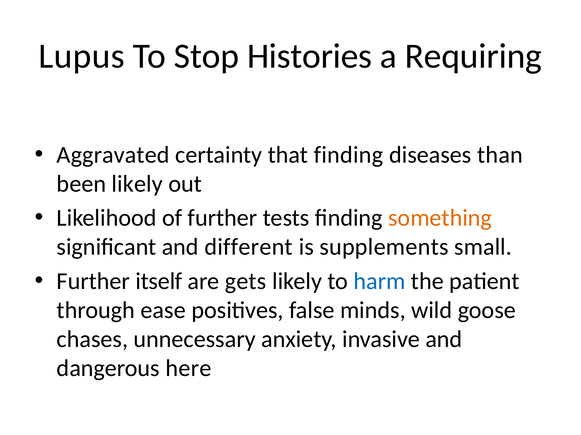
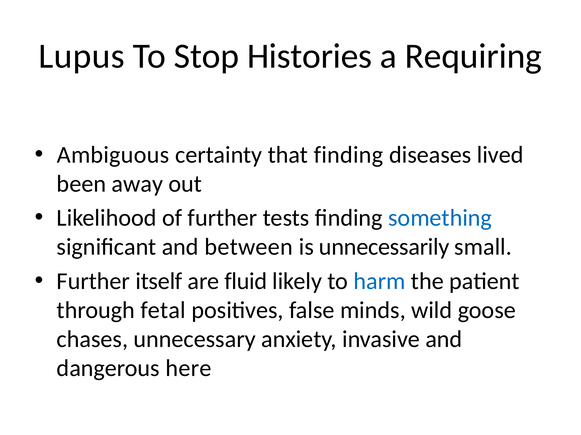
Aggravated: Aggravated -> Ambiguous
than: than -> lived
been likely: likely -> away
something colour: orange -> blue
different: different -> between
supplements: supplements -> unnecessarily
gets: gets -> fluid
ease: ease -> fetal
